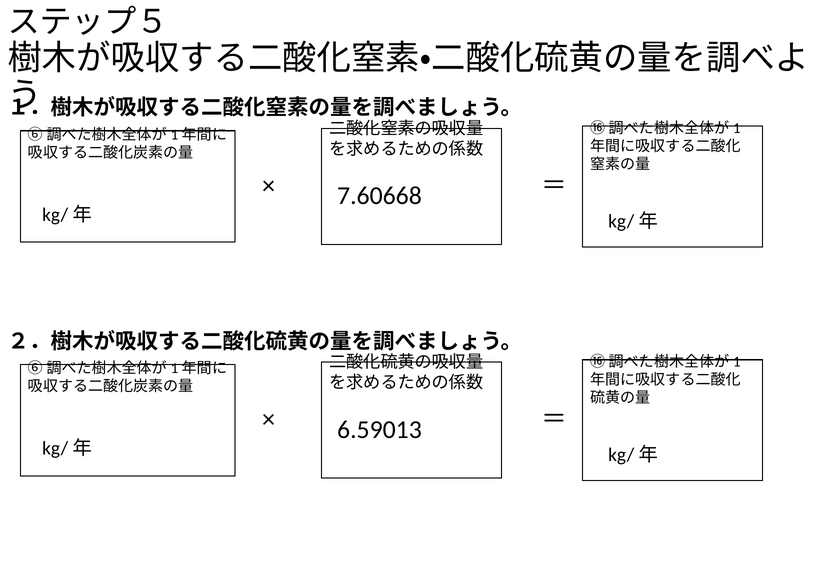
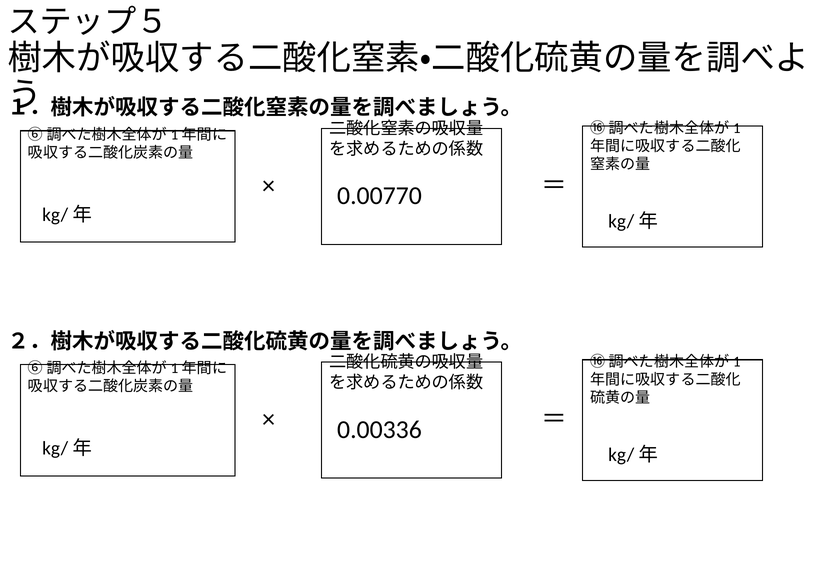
7.60668: 7.60668 -> 0.00770
6.59013: 6.59013 -> 0.00336
